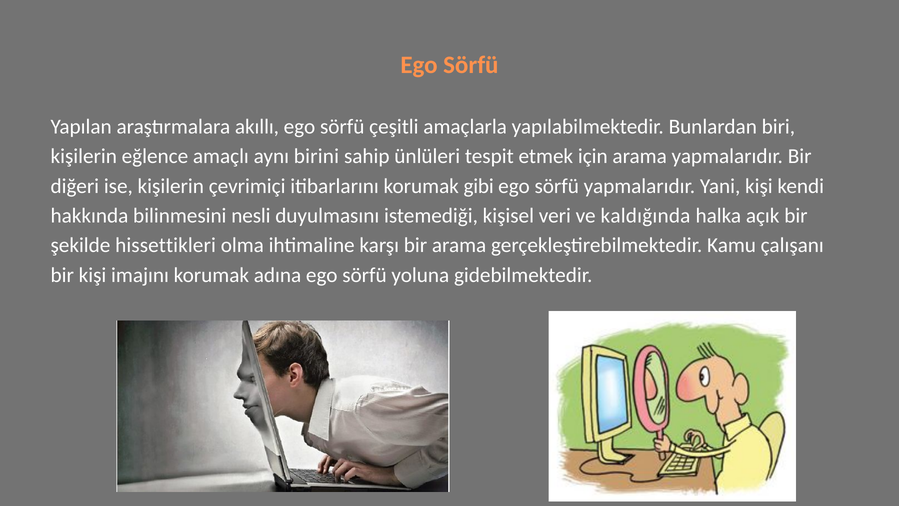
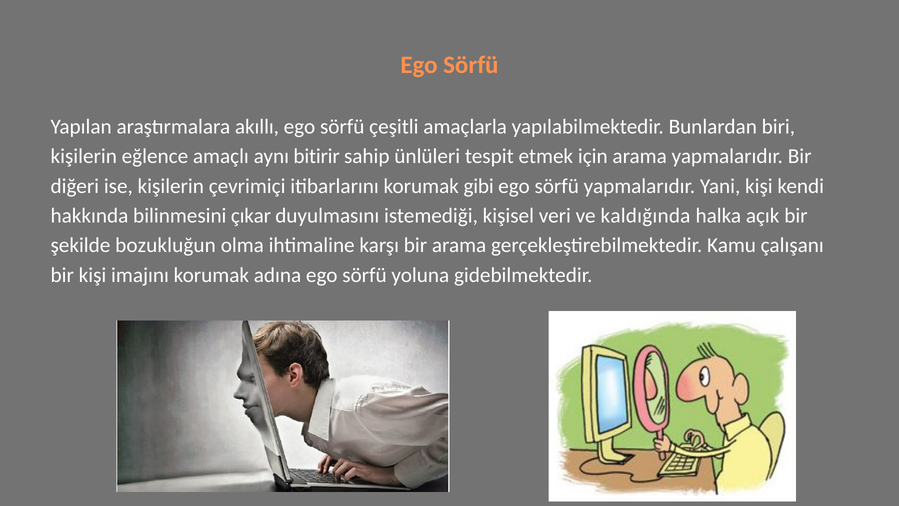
birini: birini -> bitirir
nesli: nesli -> çıkar
hissettikleri: hissettikleri -> bozukluğun
